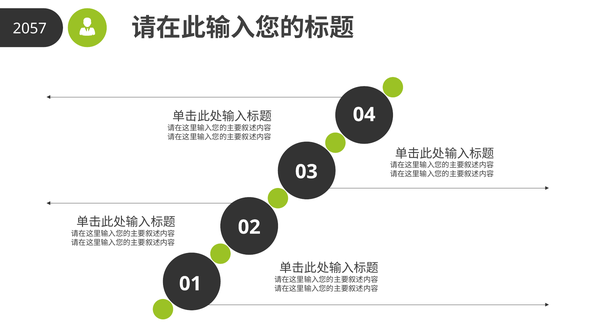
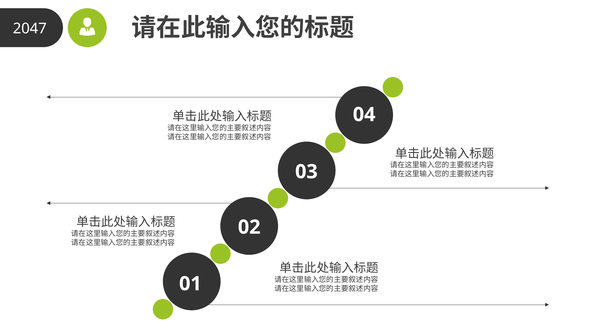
2057: 2057 -> 2047
